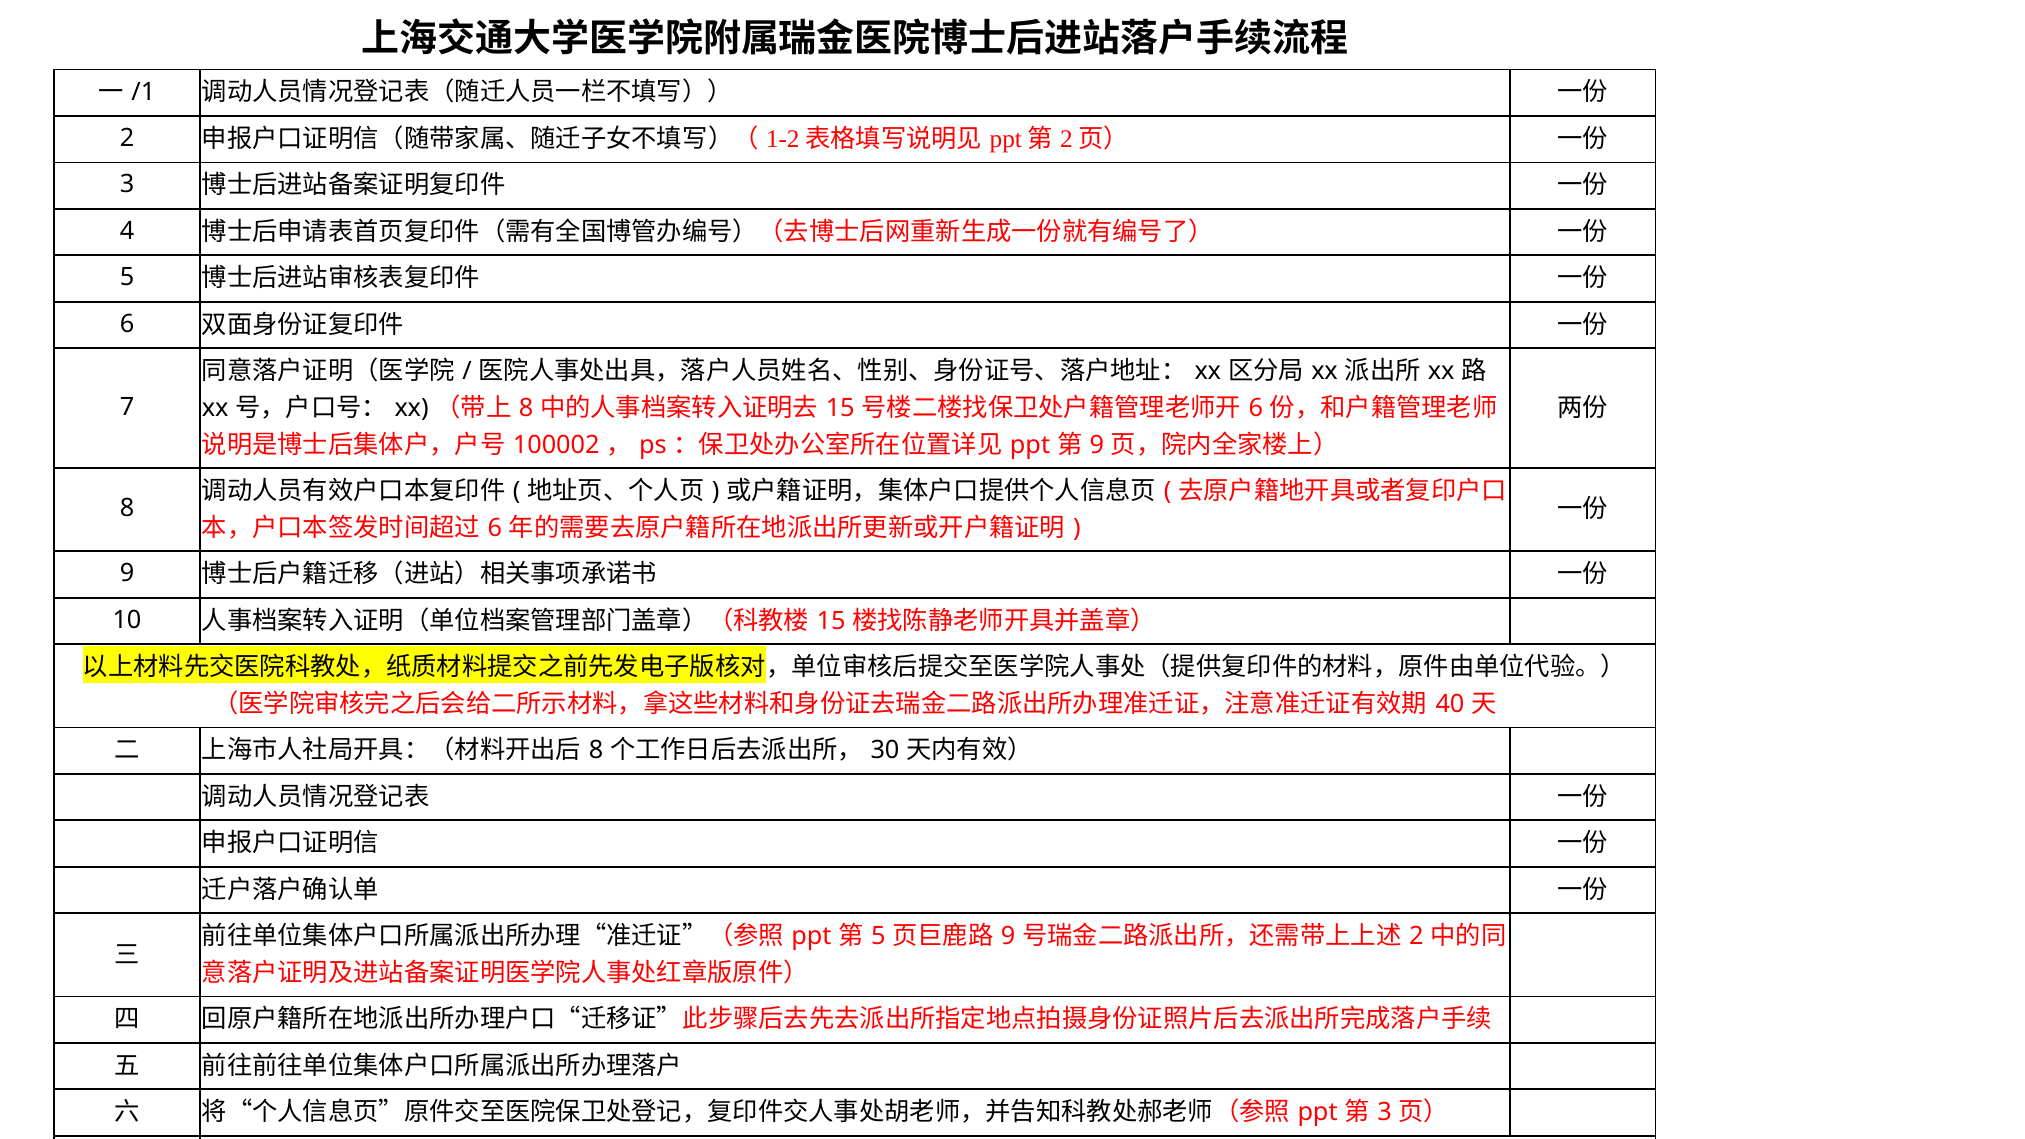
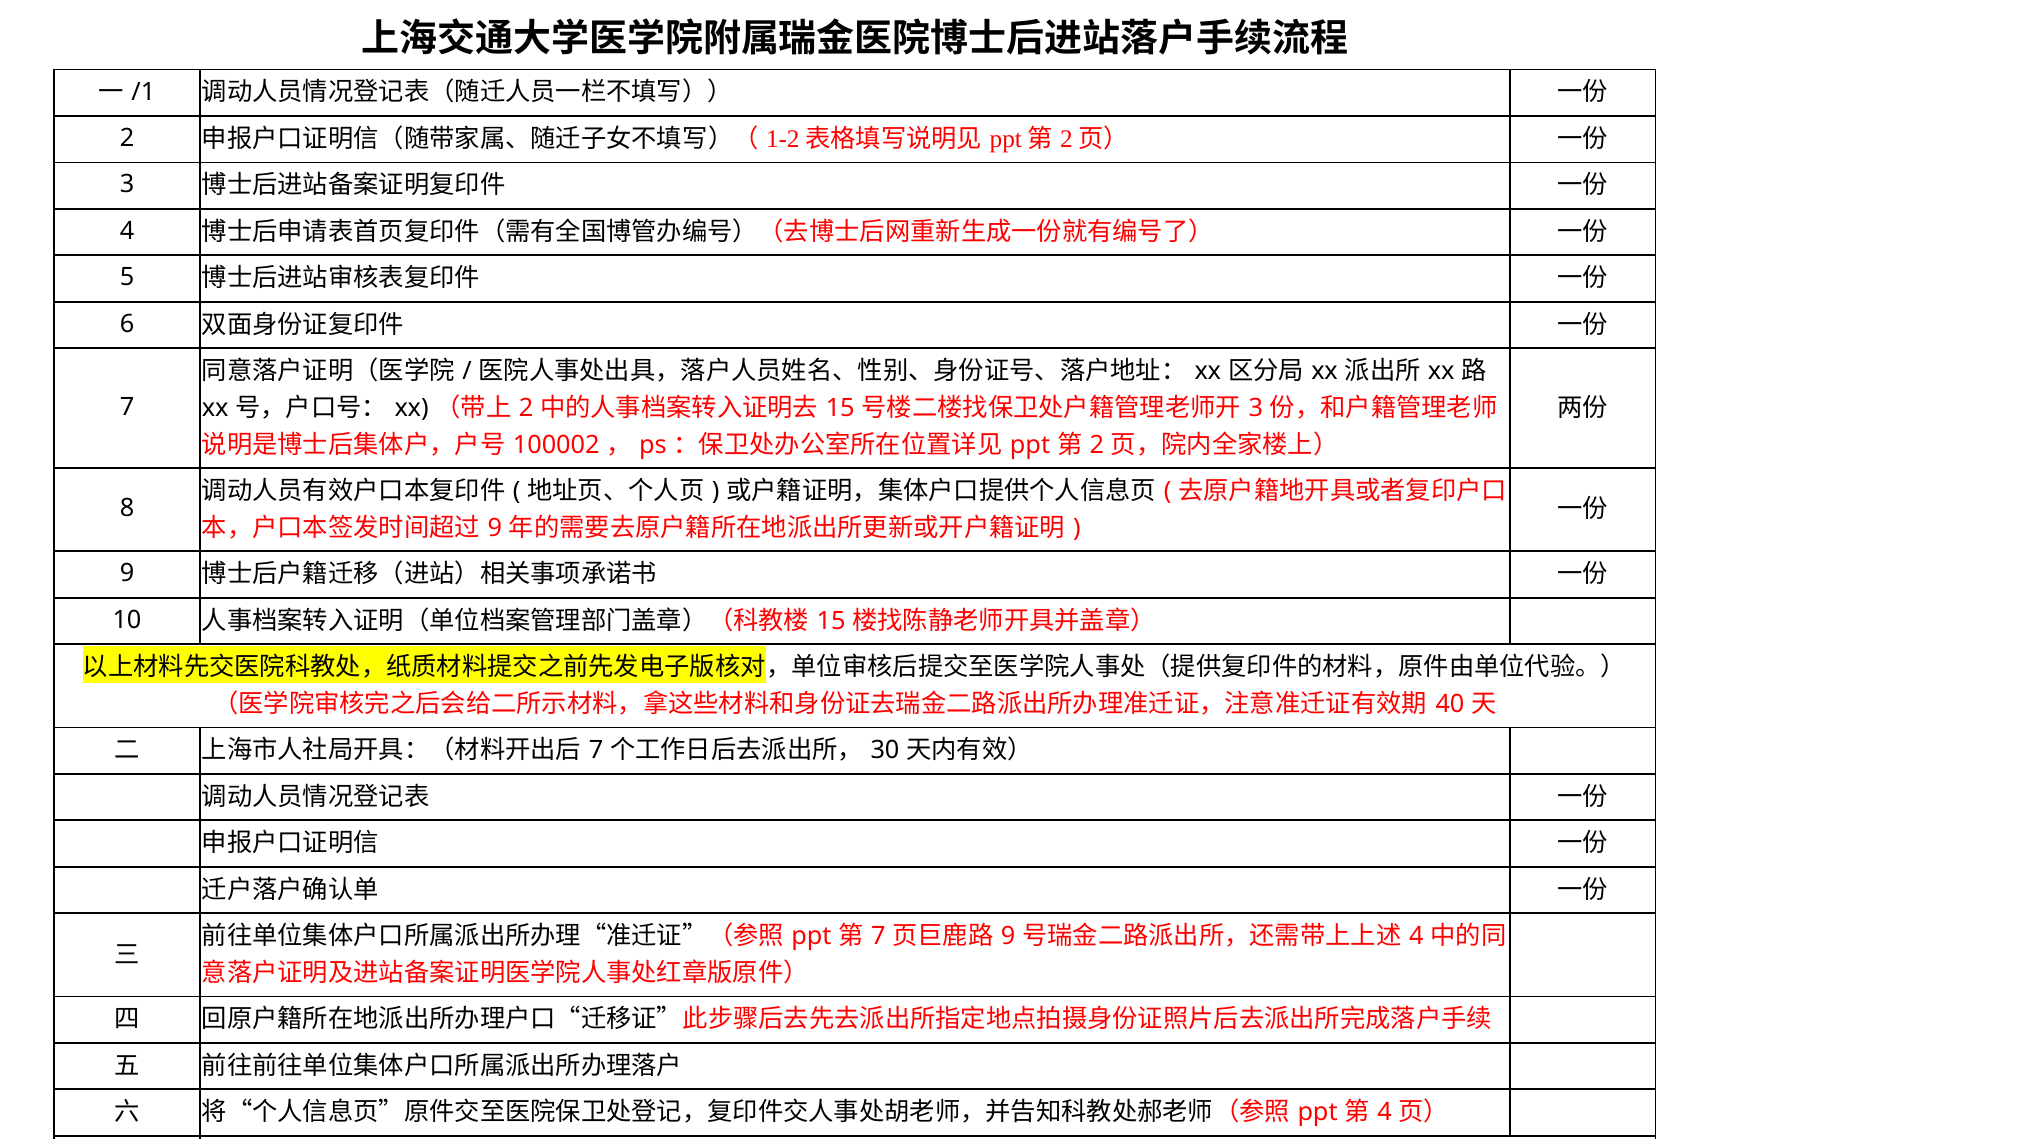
8 at (526, 408): 8 -> 2
6 at (1256, 408): 6 -> 3
9 at (1097, 445): 9 -> 2
6 at (495, 528): 6 -> 9
8 at (596, 751): 8 -> 7
5 at (878, 936): 5 -> 7
2 at (1416, 936): 2 -> 4
3 at (1384, 1112): 3 -> 4
